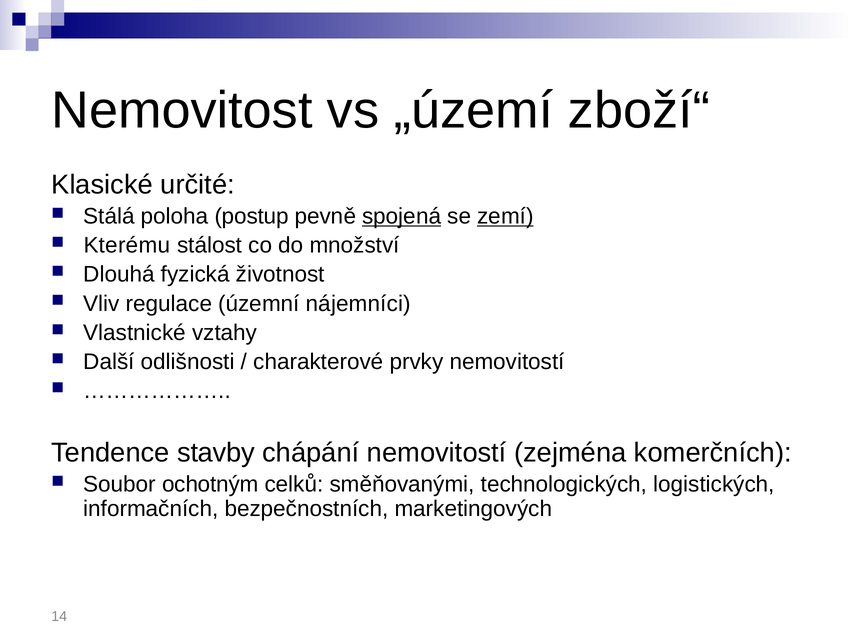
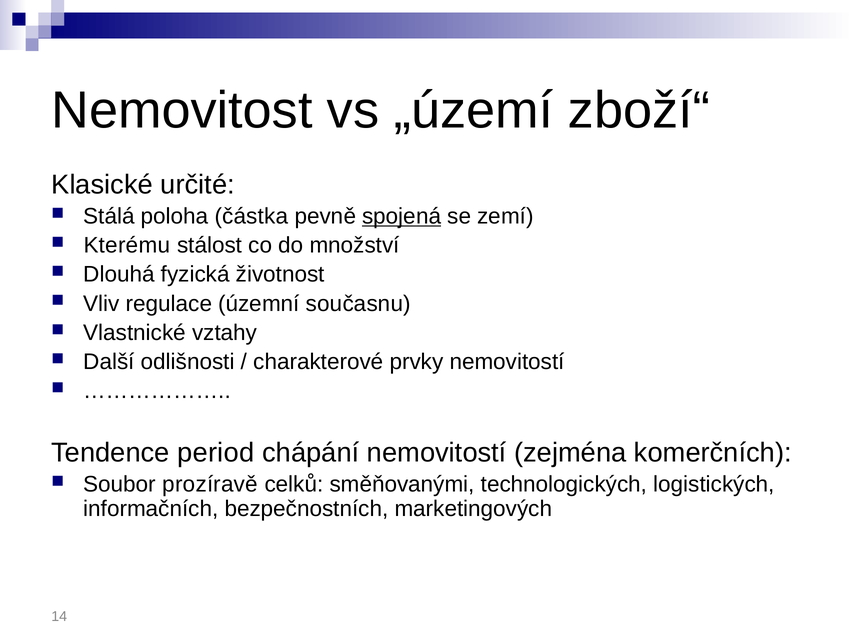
postup: postup -> částka
zemí underline: present -> none
nájemníci: nájemníci -> současnu
stavby: stavby -> period
ochotným: ochotným -> prozíravě
